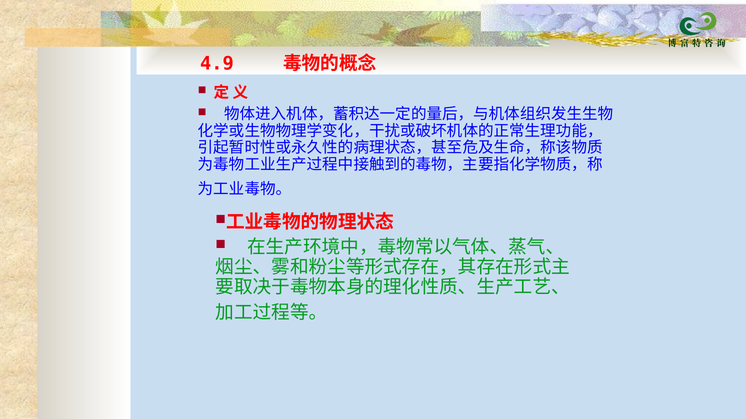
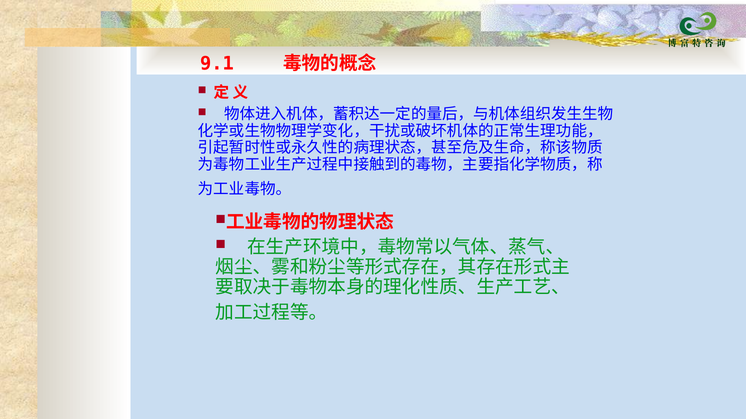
4.9: 4.9 -> 9.1
